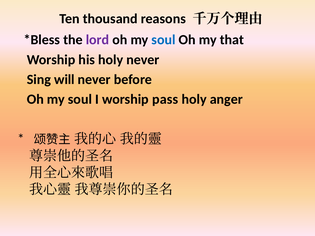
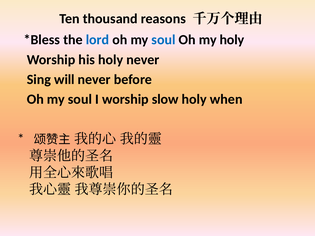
lord colour: purple -> blue
my that: that -> holy
pass: pass -> slow
anger: anger -> when
